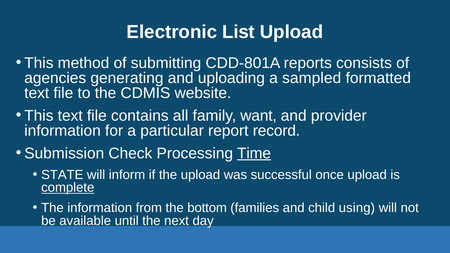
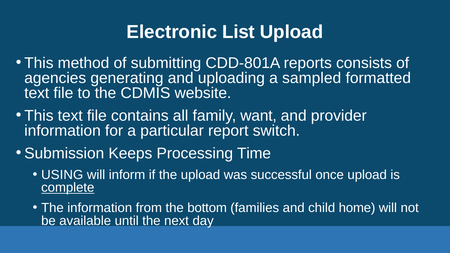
record: record -> switch
Check: Check -> Keeps
Time underline: present -> none
STATE: STATE -> USING
using: using -> home
